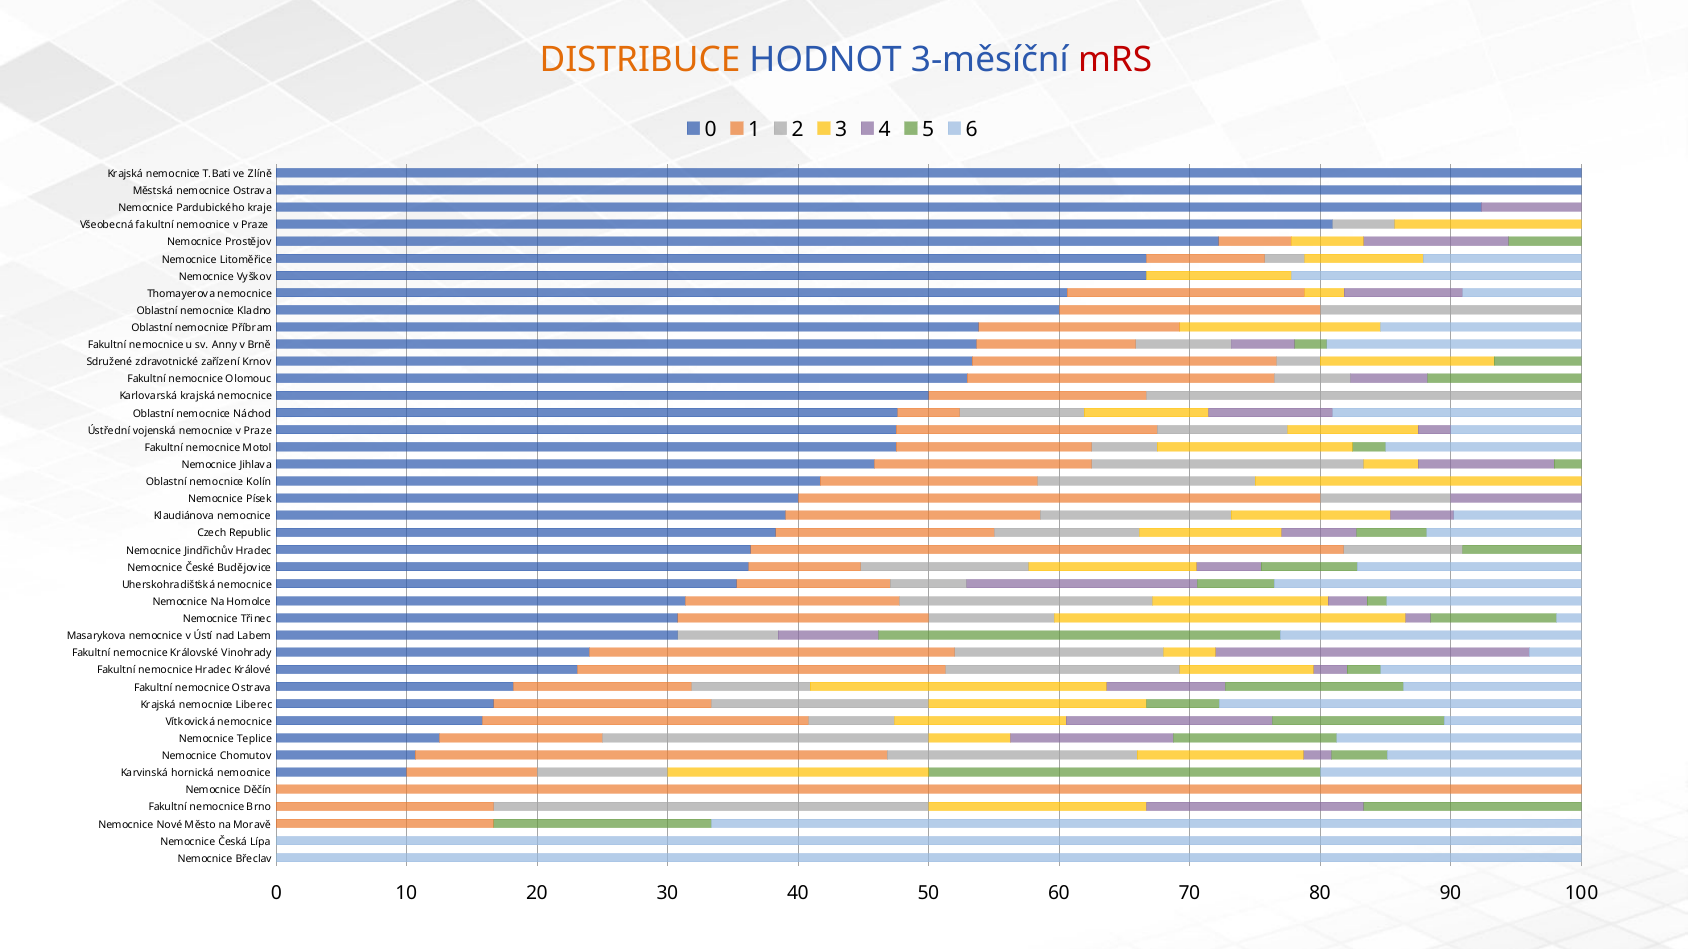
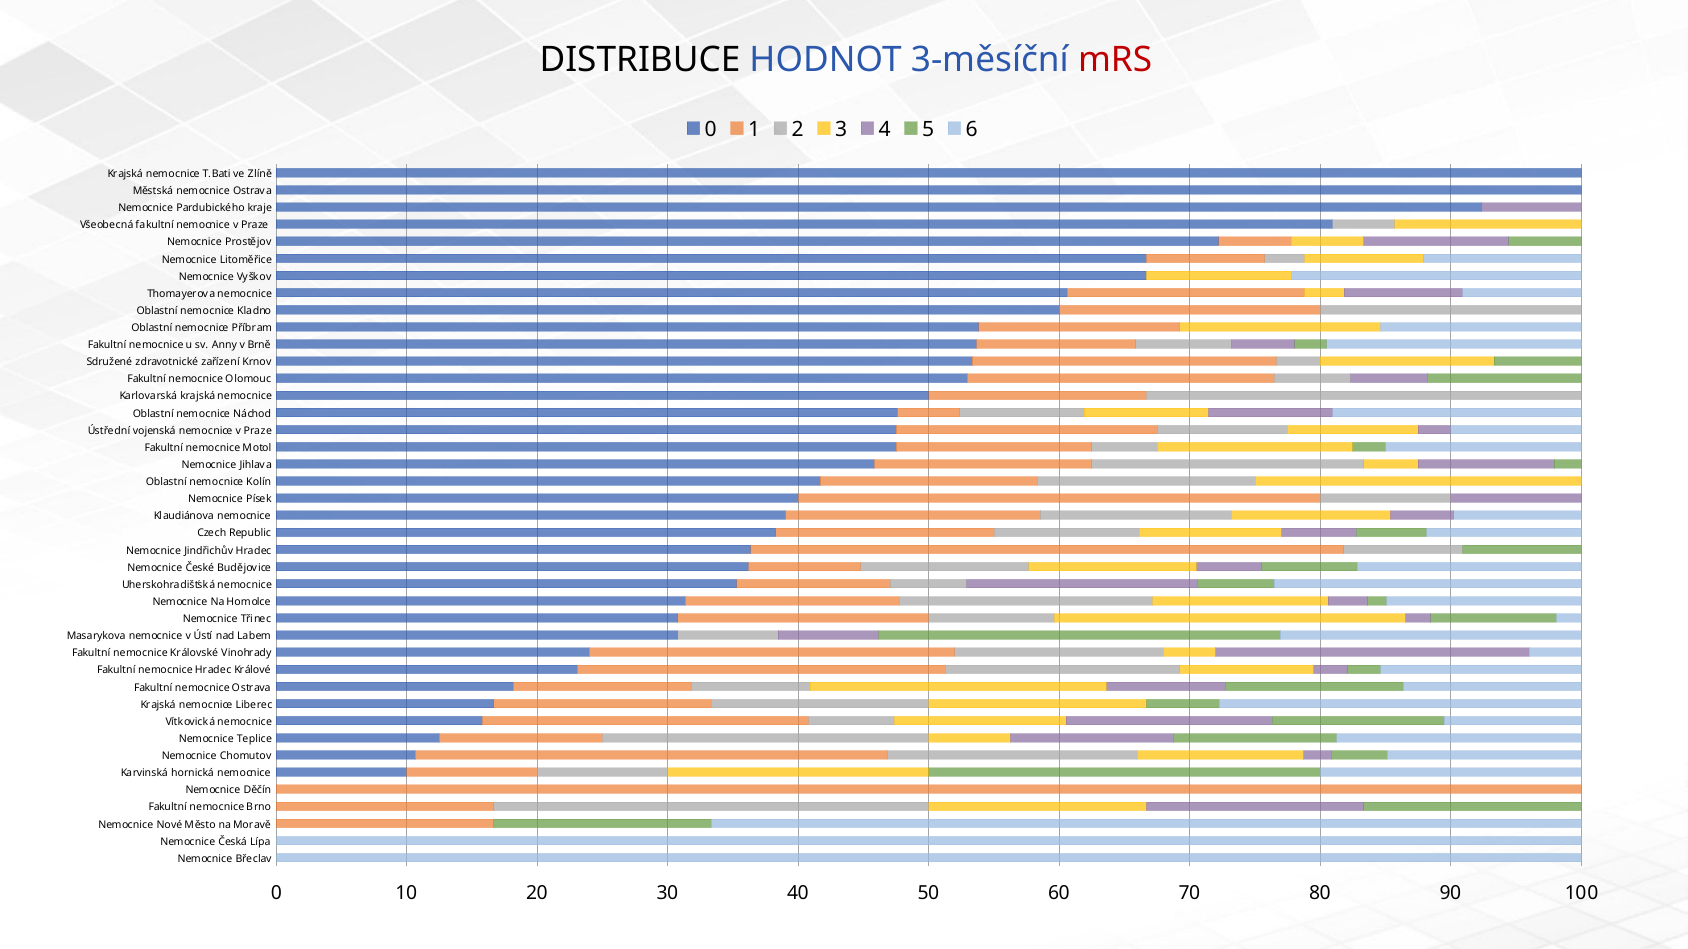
DISTRIBUCE colour: orange -> black
